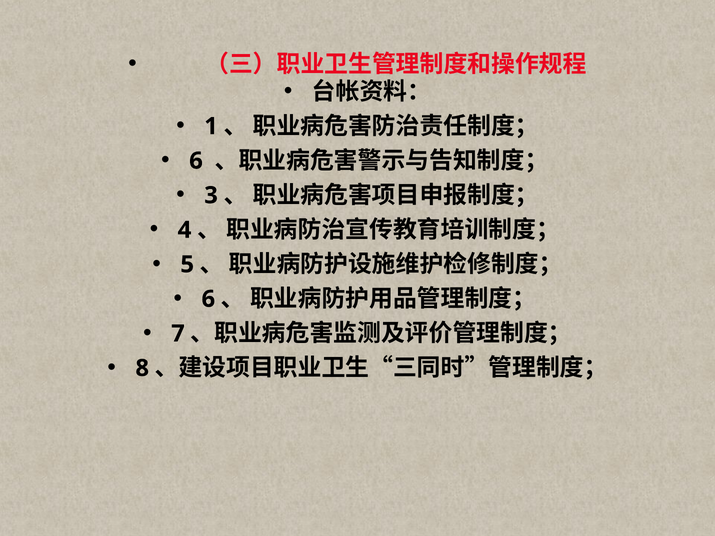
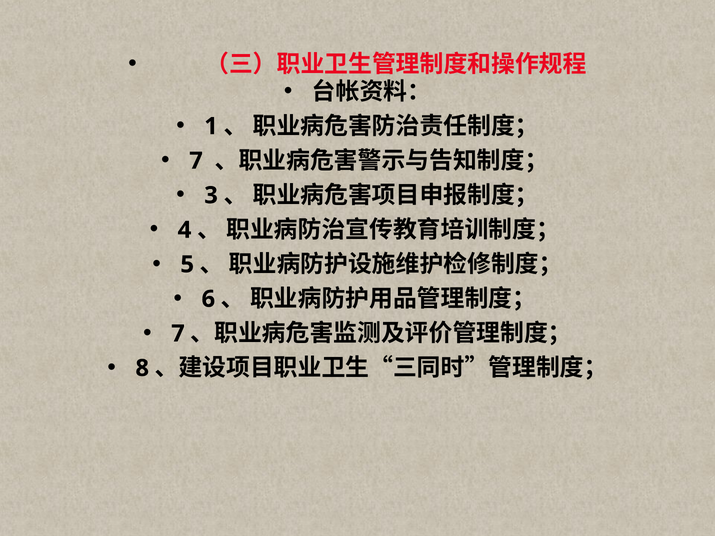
6 at (196, 161): 6 -> 7
